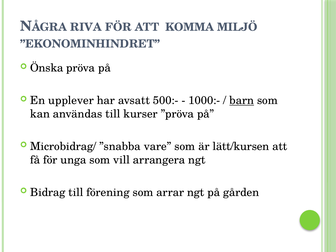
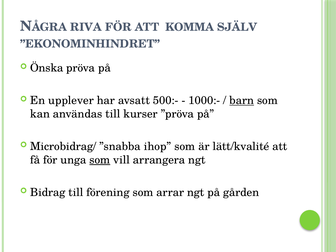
MILJÖ: MILJÖ -> SJÄLV
vare: vare -> ihop
lätt/kursen: lätt/kursen -> lätt/kvalité
som at (100, 160) underline: none -> present
